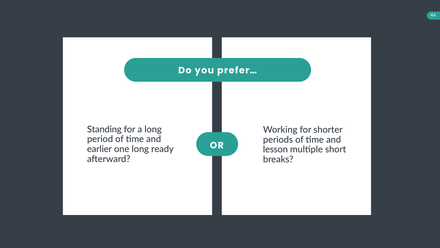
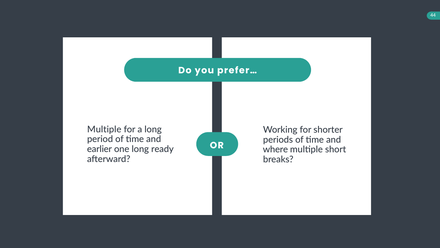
Standing at (104, 129): Standing -> Multiple
lesson: lesson -> where
